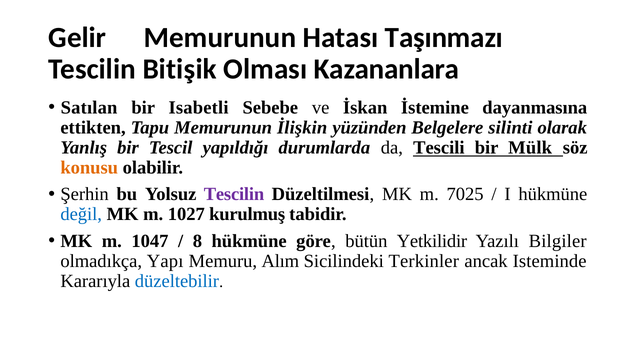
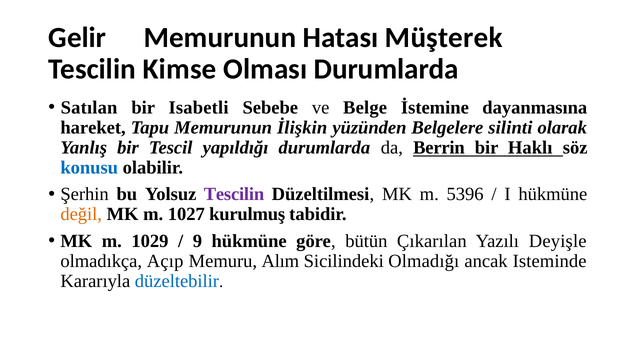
Taşınmazı: Taşınmazı -> Müşterek
Bitişik: Bitişik -> Kimse
Olması Kazananlara: Kazananlara -> Durumlarda
İskan: İskan -> Belge
ettikten: ettikten -> hareket
Tescili: Tescili -> Berrin
Mülk: Mülk -> Haklı
konusu colour: orange -> blue
7025: 7025 -> 5396
değil colour: blue -> orange
1047: 1047 -> 1029
8: 8 -> 9
Yetkilidir: Yetkilidir -> Çıkarılan
Bilgiler: Bilgiler -> Deyişle
Yapı: Yapı -> Açıp
Terkinler: Terkinler -> Olmadığı
